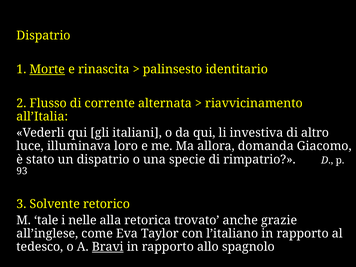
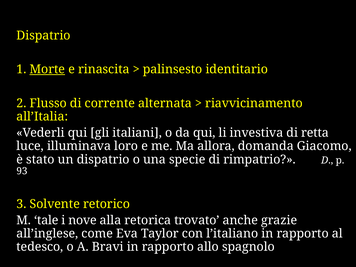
altro: altro -> retta
nelle: nelle -> nove
Bravi underline: present -> none
